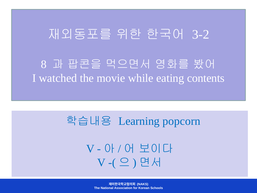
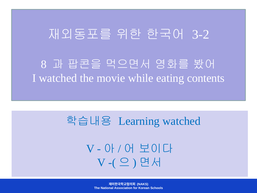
Learning popcorn: popcorn -> watched
